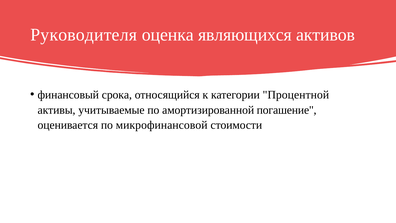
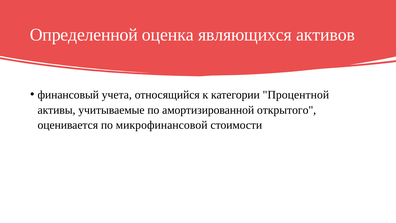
Руководителя: Руководителя -> Определенной
срока: срока -> учета
погашение: погашение -> открытого
